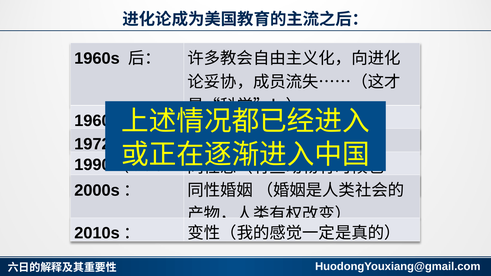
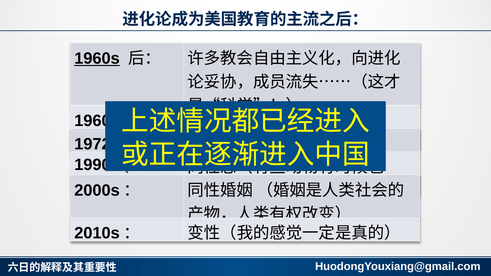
1960s at (97, 58) underline: none -> present
